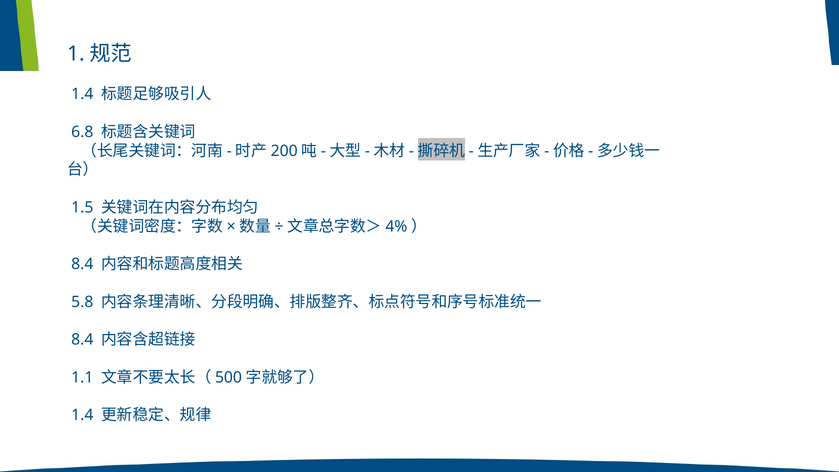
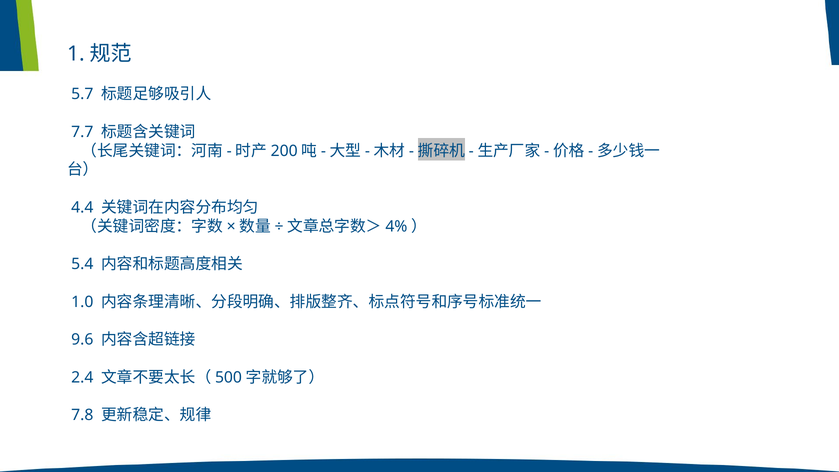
1.4 at (82, 94): 1.4 -> 5.7
6.8: 6.8 -> 7.7
1.5: 1.5 -> 4.4
8.4 at (82, 264): 8.4 -> 5.4
5.8: 5.8 -> 1.0
8.4 at (82, 340): 8.4 -> 9.6
1.1: 1.1 -> 2.4
1.4 at (82, 415): 1.4 -> 7.8
